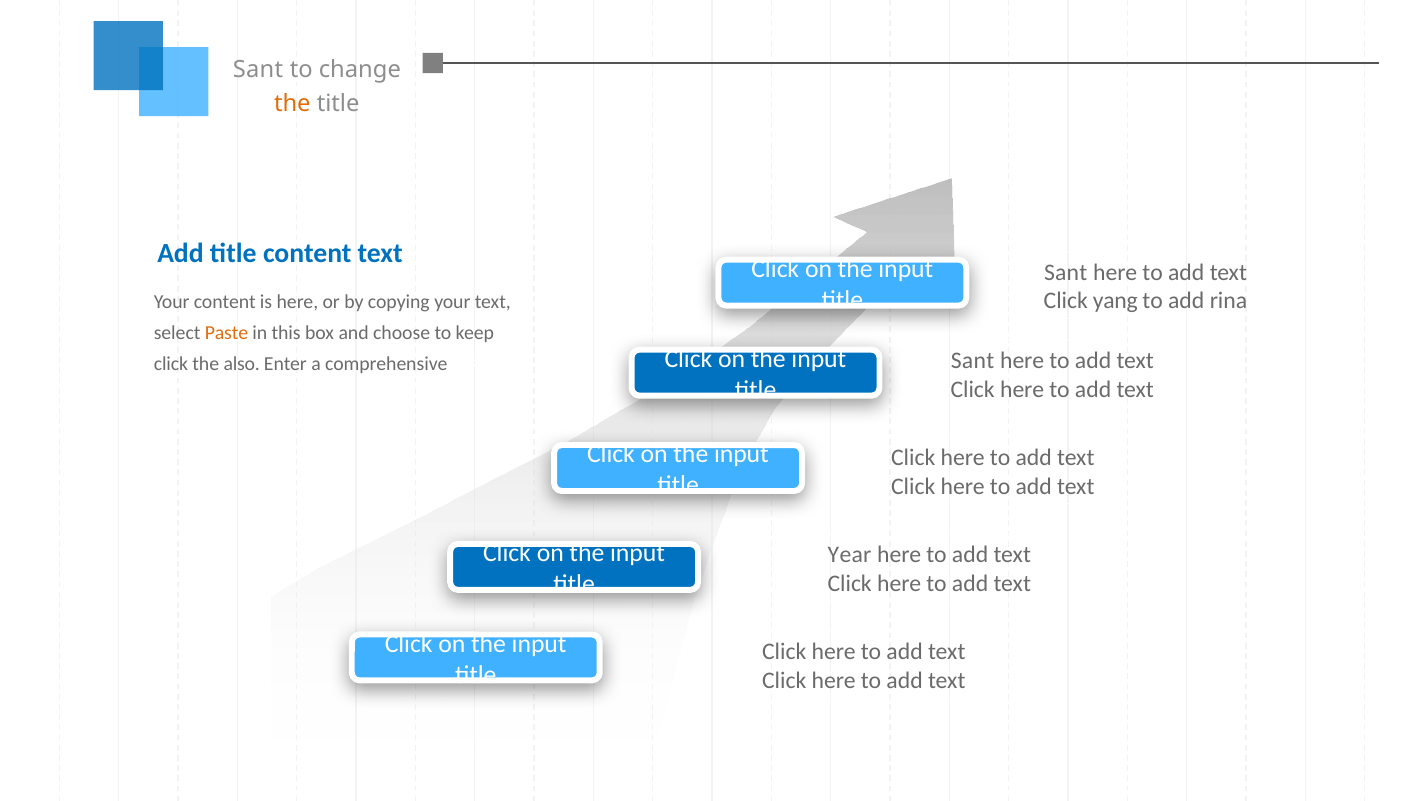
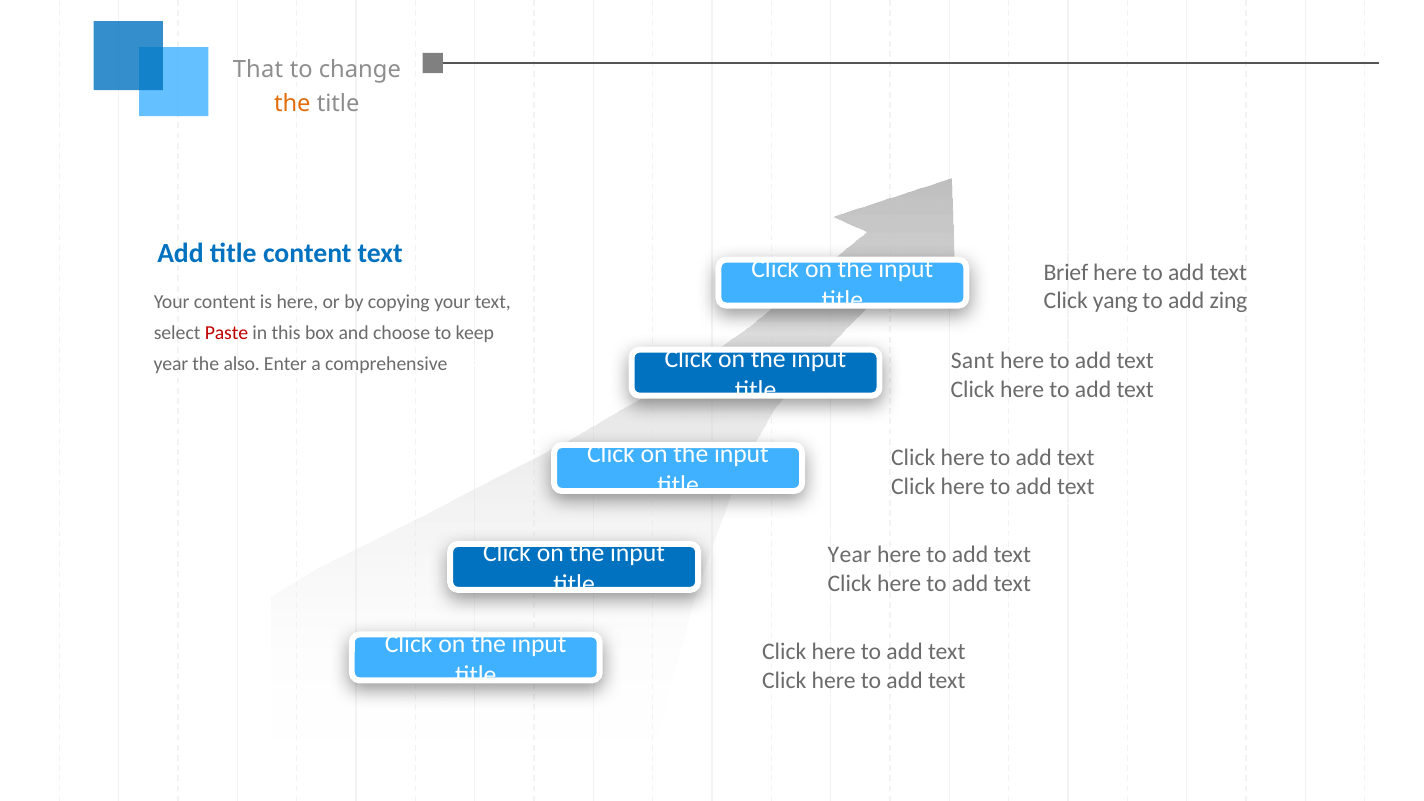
Sant at (258, 70): Sant -> That
Sant at (1066, 272): Sant -> Brief
rina: rina -> zing
Paste colour: orange -> red
click at (171, 364): click -> year
